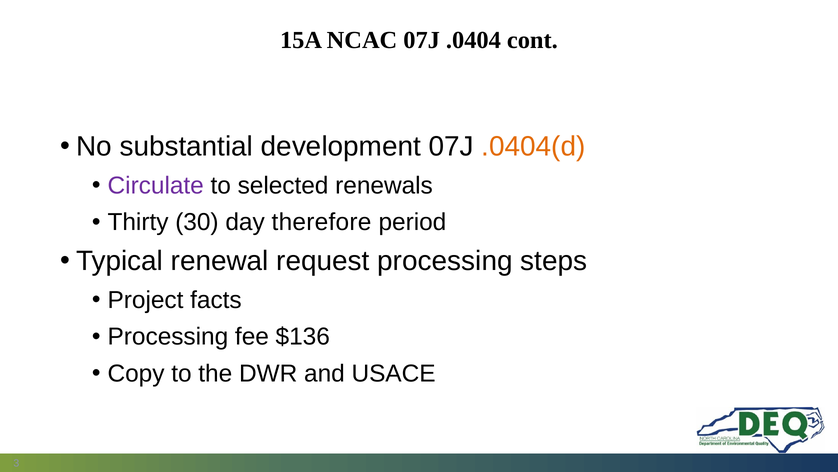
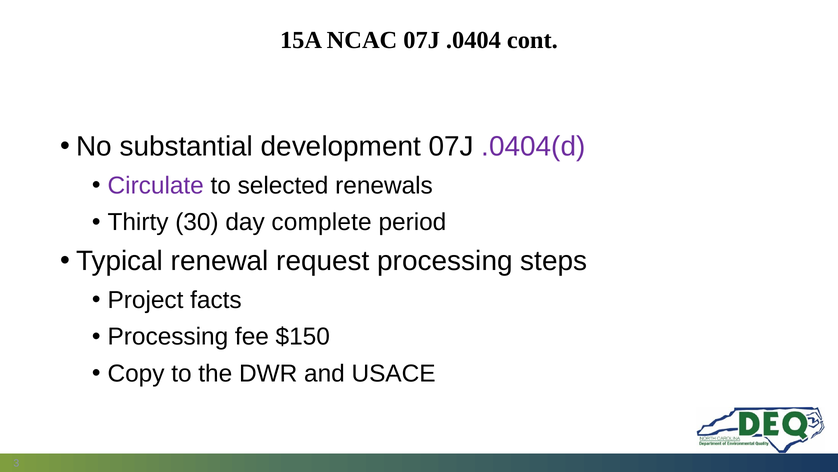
.0404(d colour: orange -> purple
therefore: therefore -> complete
$136: $136 -> $150
